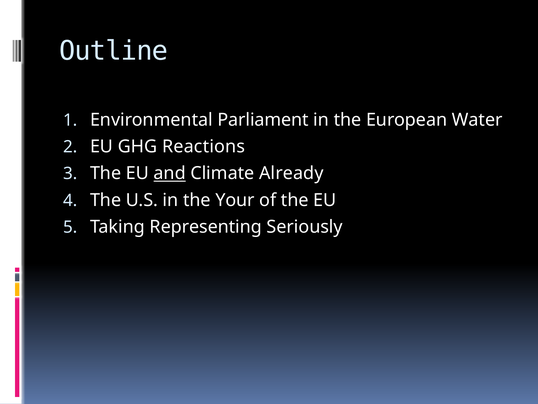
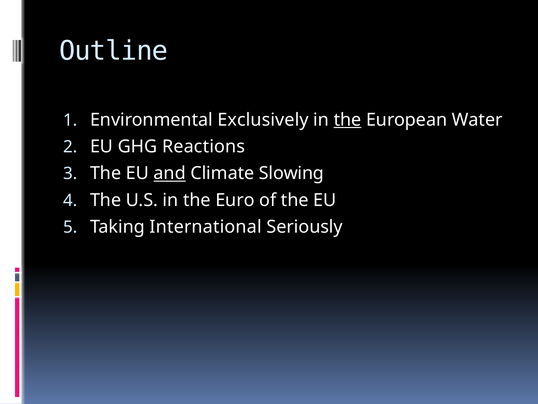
Parliament: Parliament -> Exclusively
the at (348, 120) underline: none -> present
Already: Already -> Slowing
Your: Your -> Euro
Representing: Representing -> International
